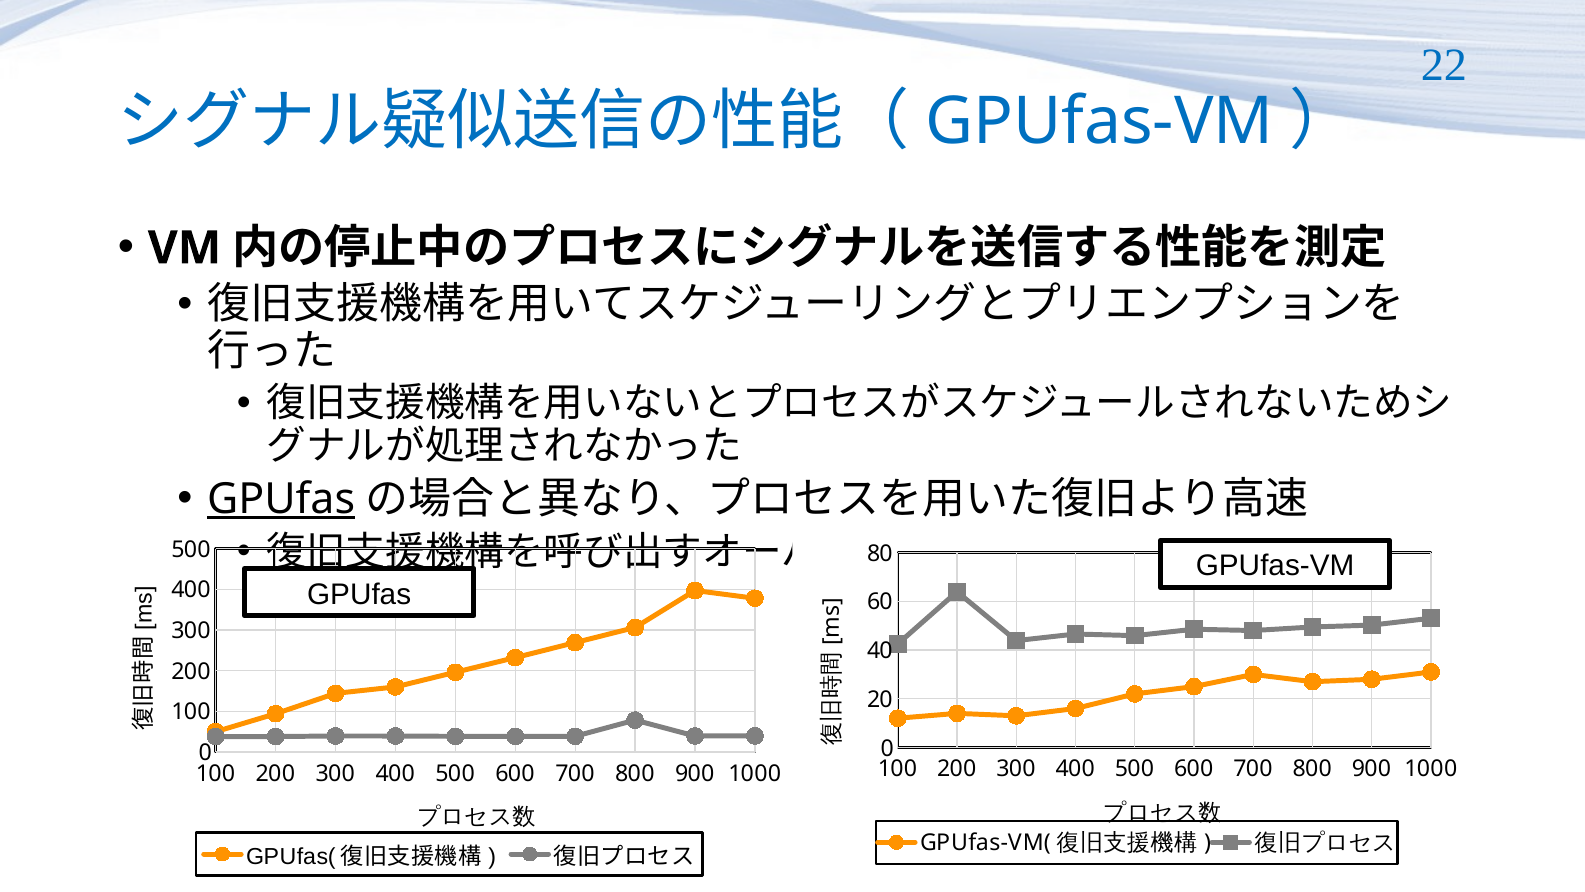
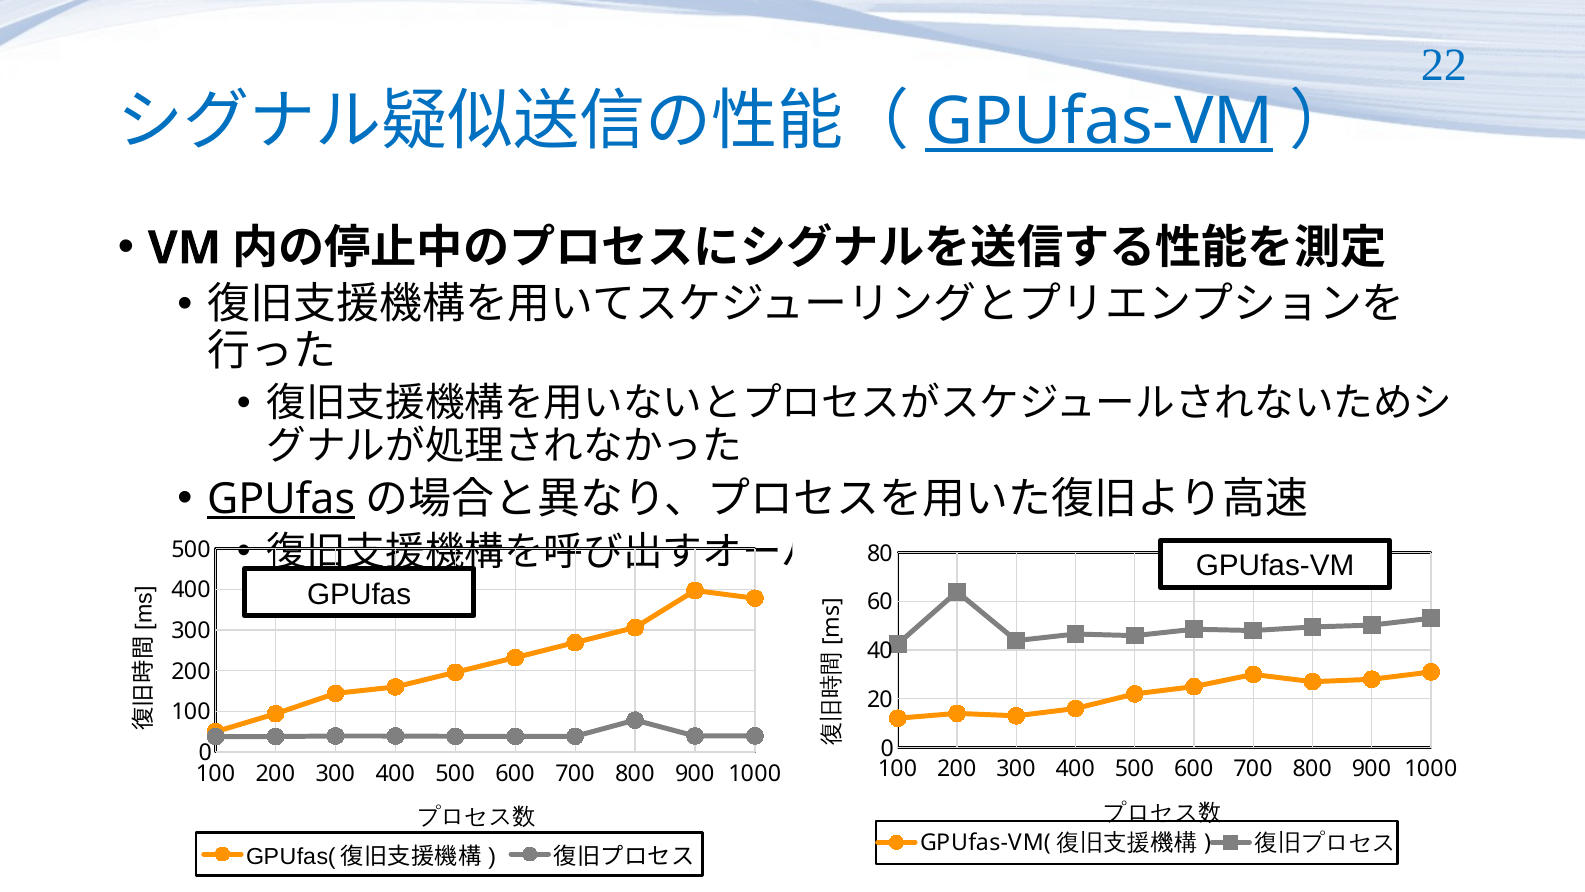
GPUfas-VM at (1100, 122) underline: none -> present
